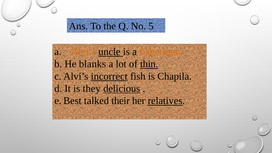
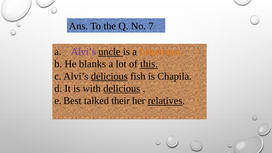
5: 5 -> 7
Alvi’s at (83, 52) colour: orange -> purple
thin: thin -> this
Alvi’s incorrect: incorrect -> delicious
they: they -> with
